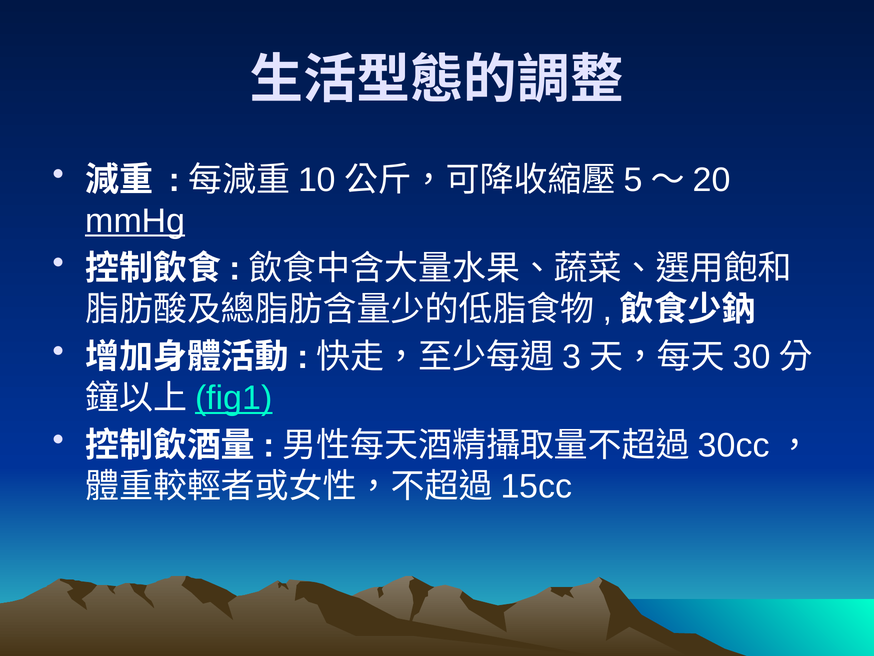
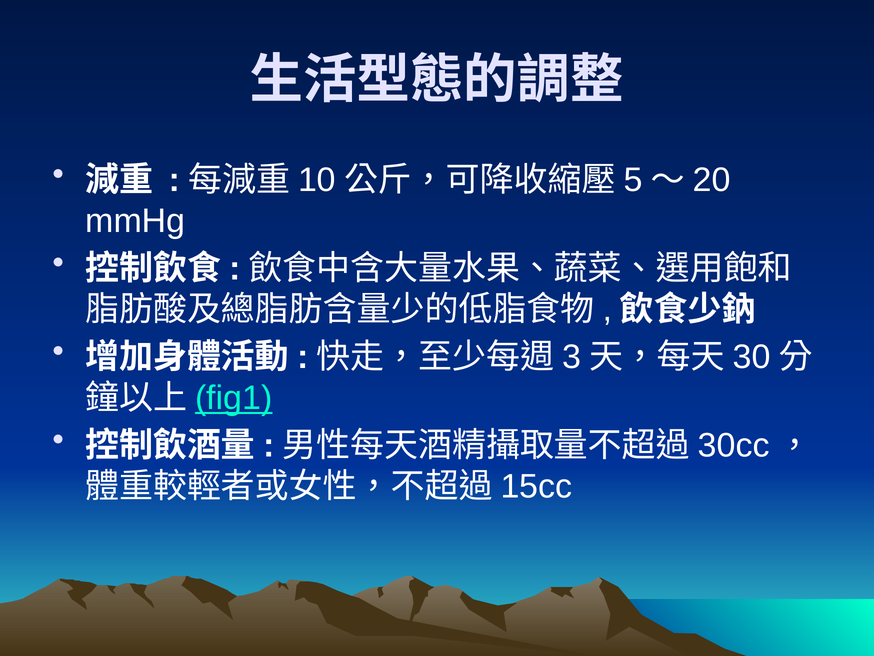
mmHg underline: present -> none
